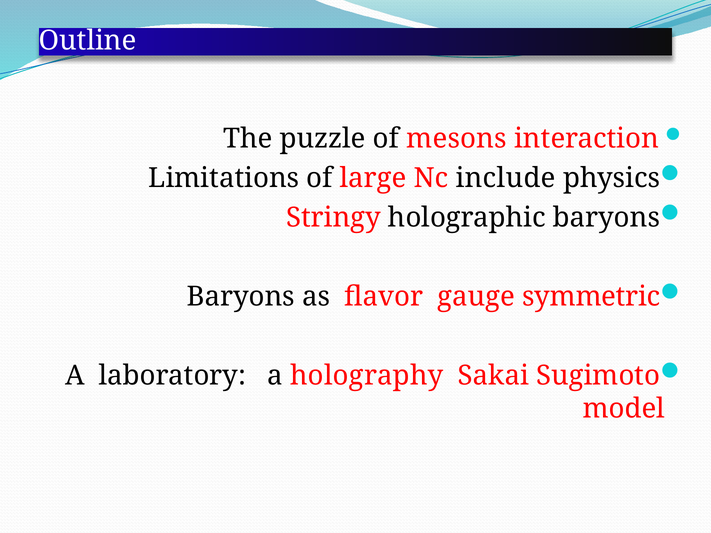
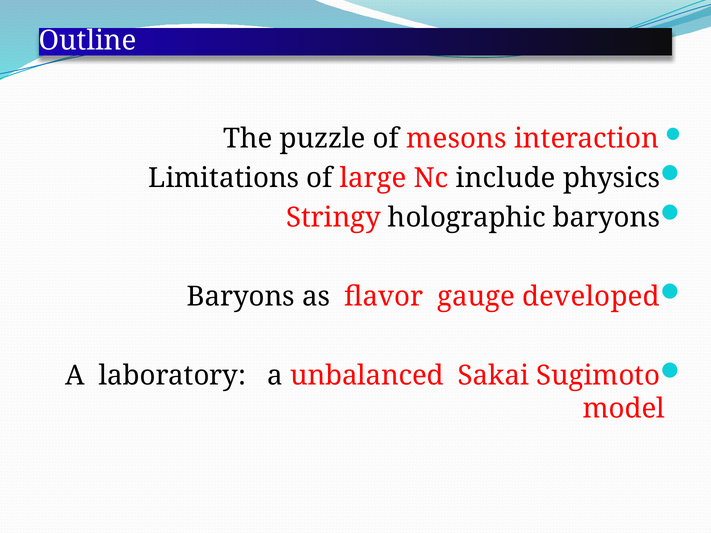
symmetric: symmetric -> developed
holography: holography -> unbalanced
